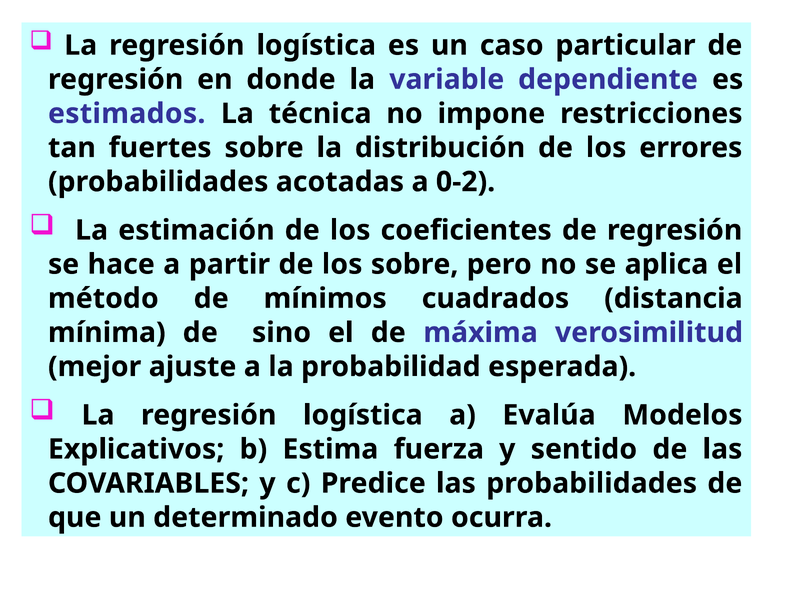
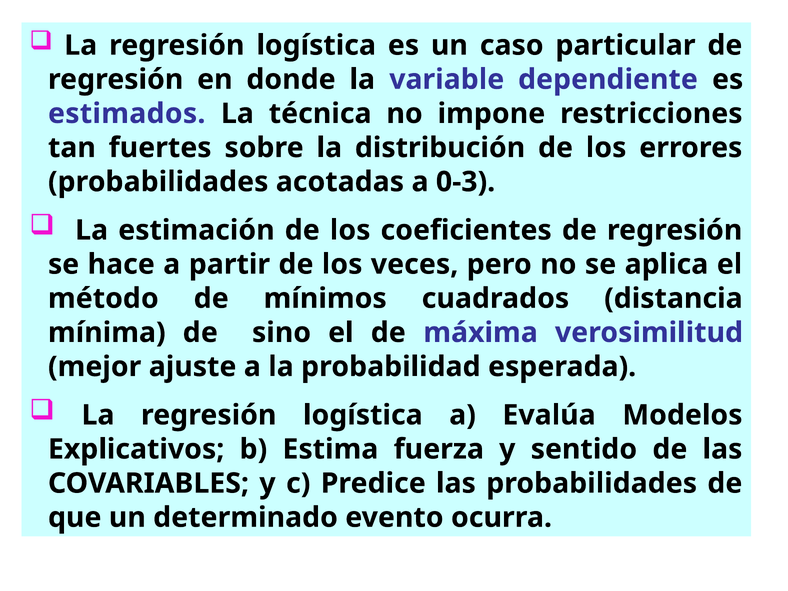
0-2: 0-2 -> 0-3
los sobre: sobre -> veces
